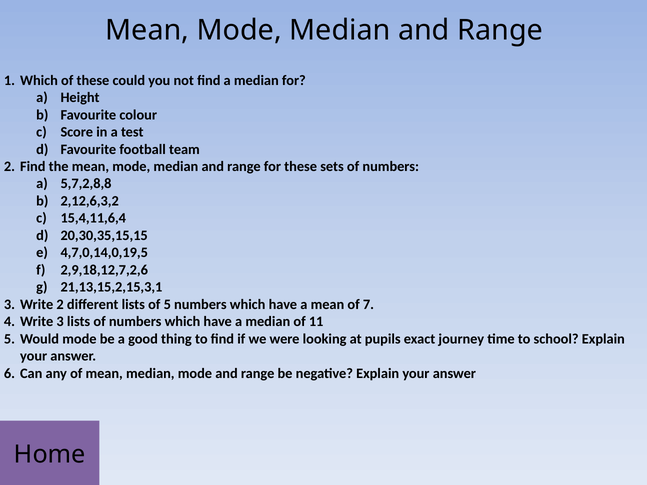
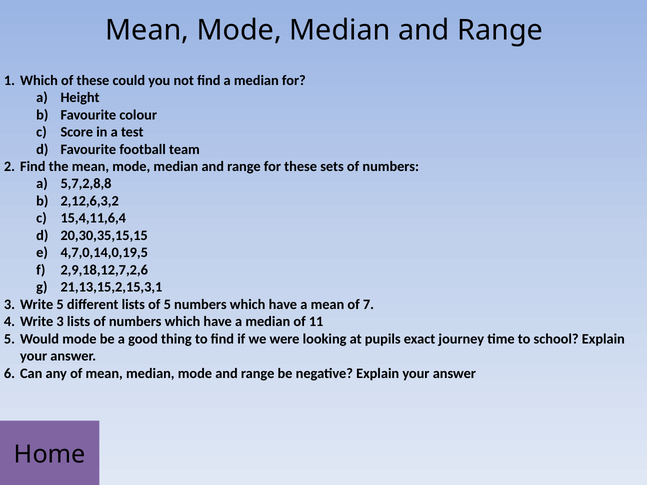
Write 2: 2 -> 5
